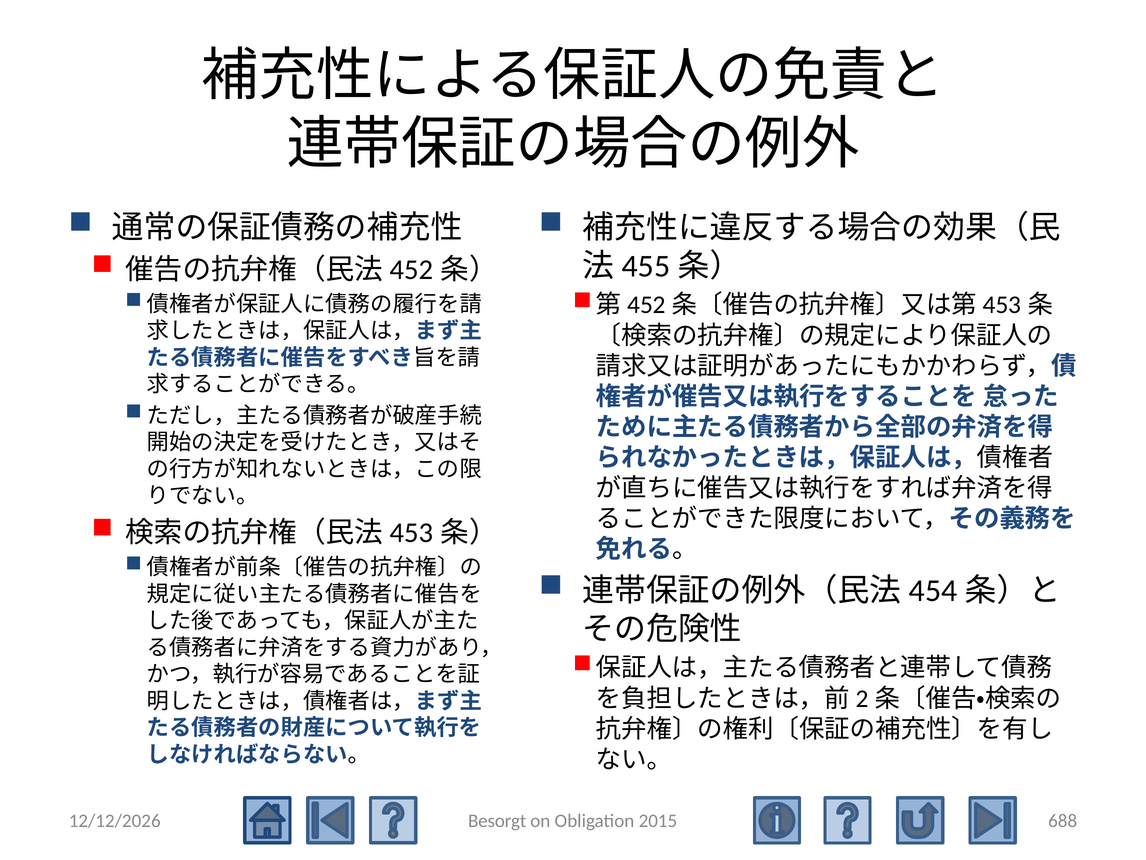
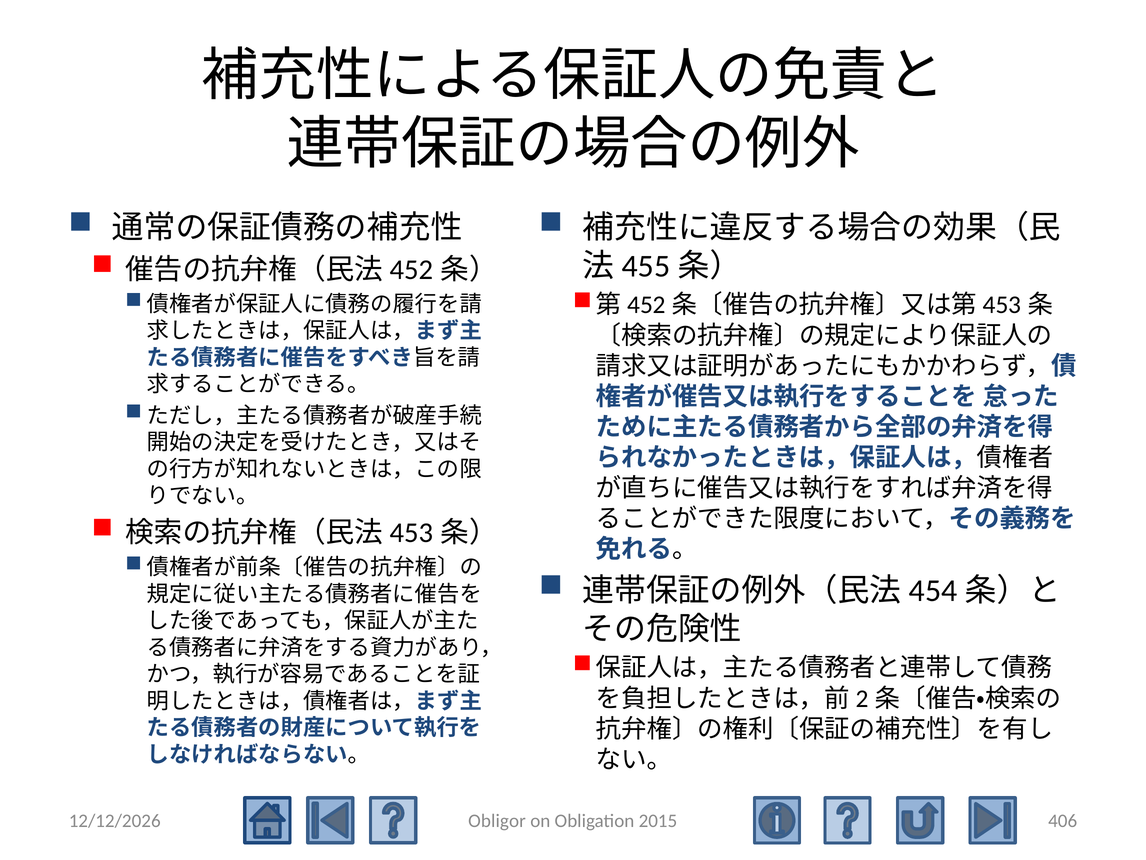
Besorgt: Besorgt -> Obligor
688: 688 -> 406
